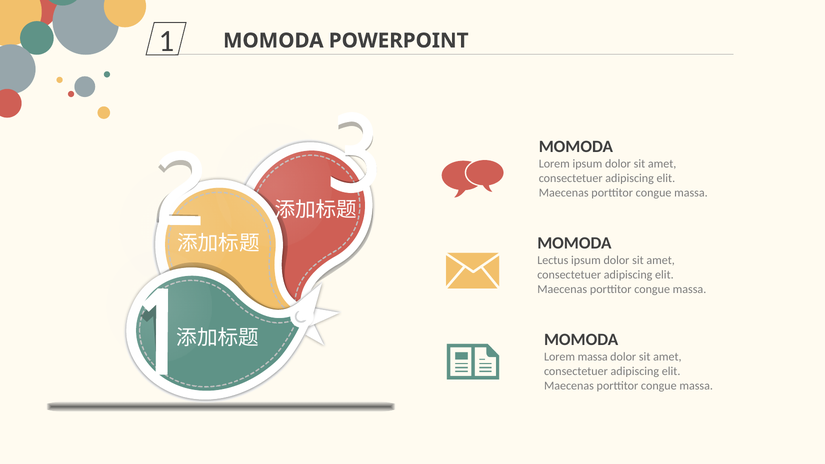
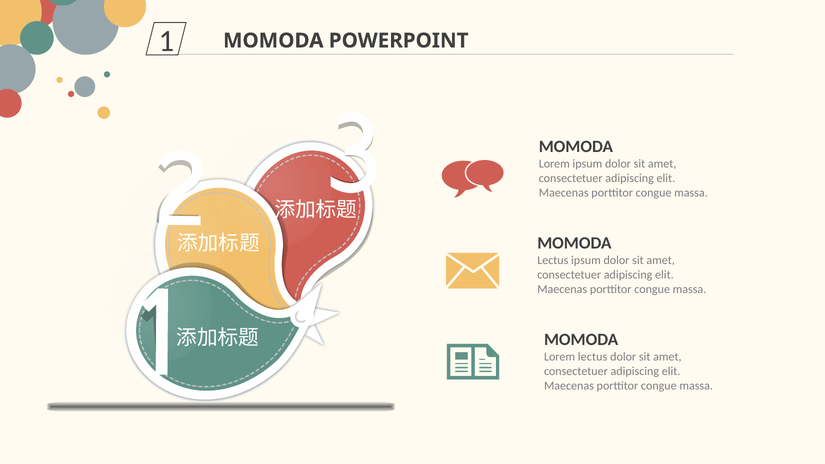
Lorem massa: massa -> lectus
